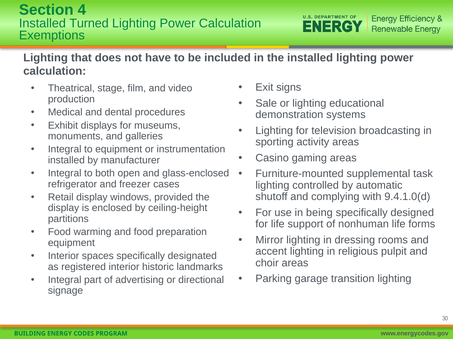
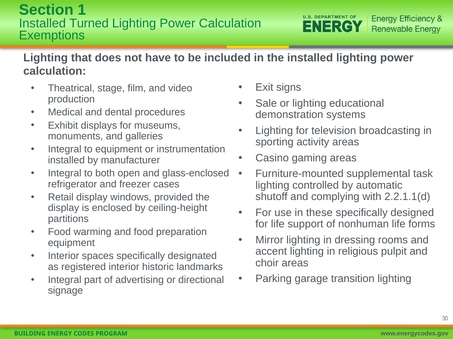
4: 4 -> 1
9.4.1.0(d: 9.4.1.0(d -> 2.2.1.1(d
being: being -> these
